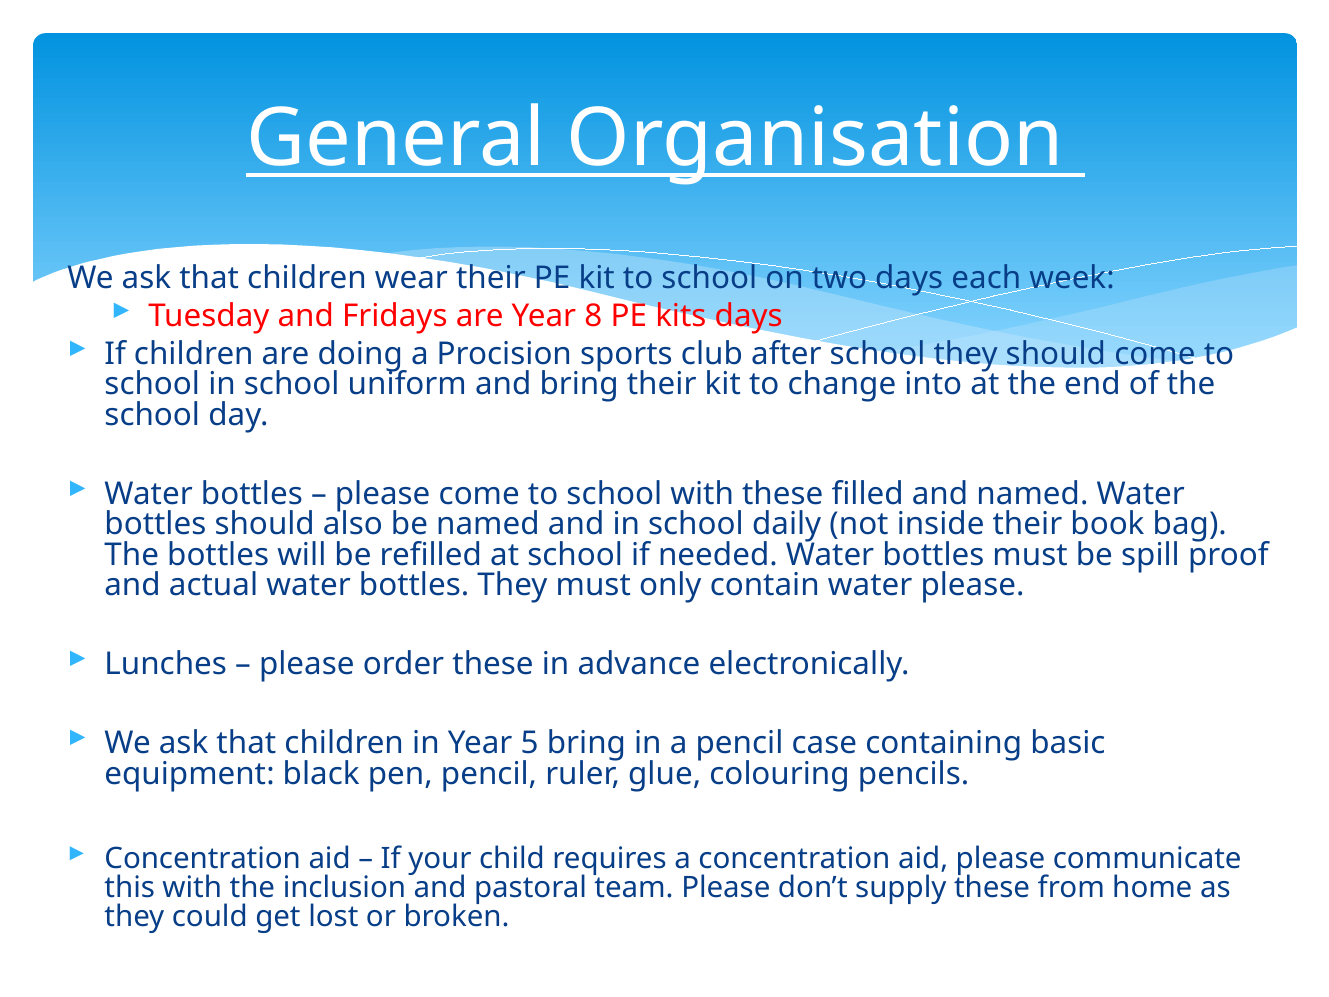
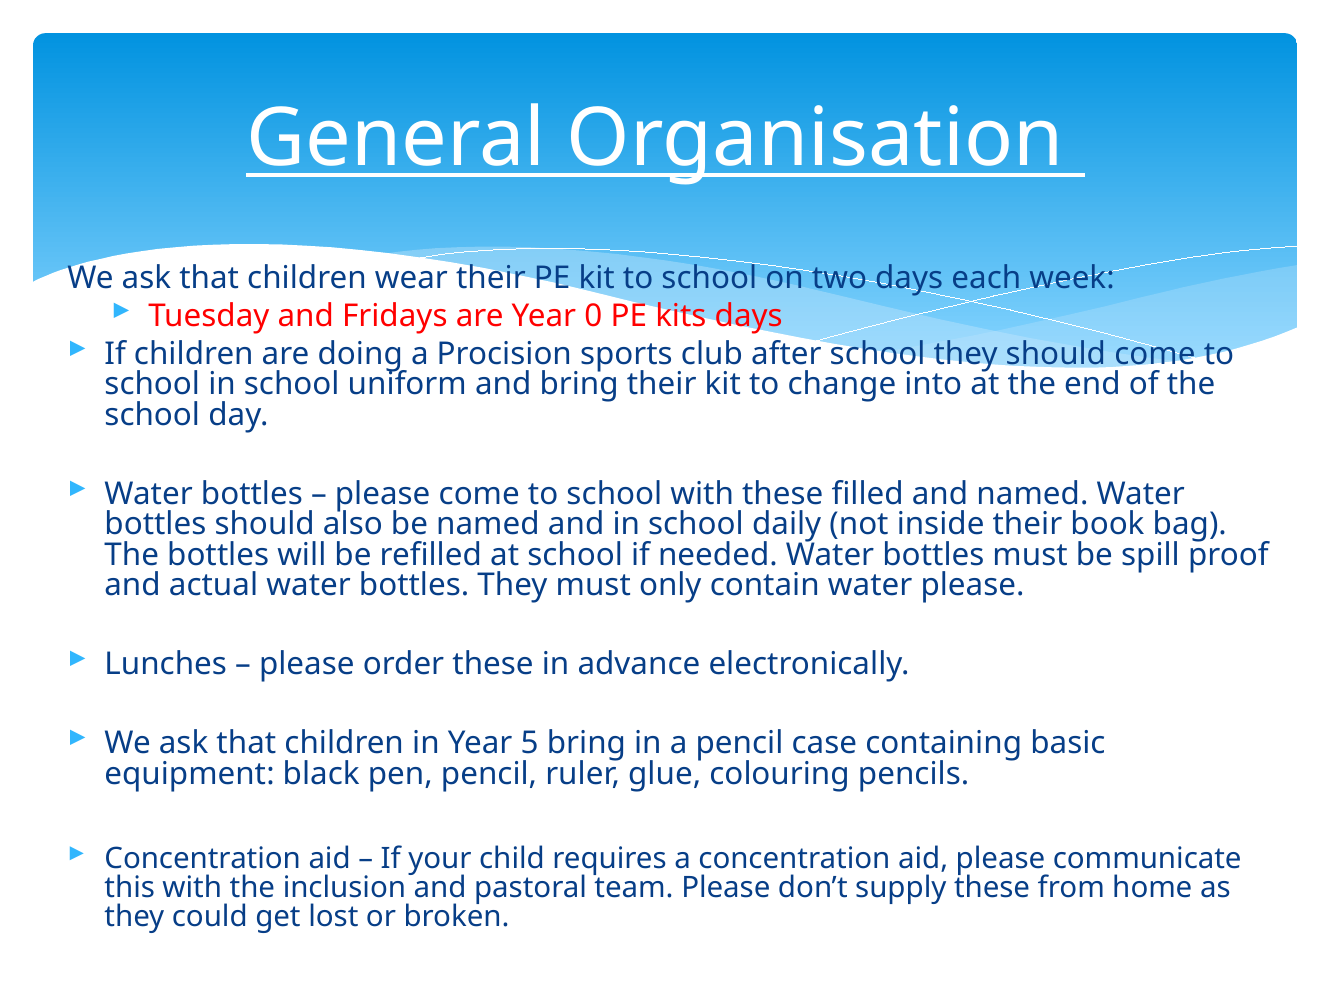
8: 8 -> 0
